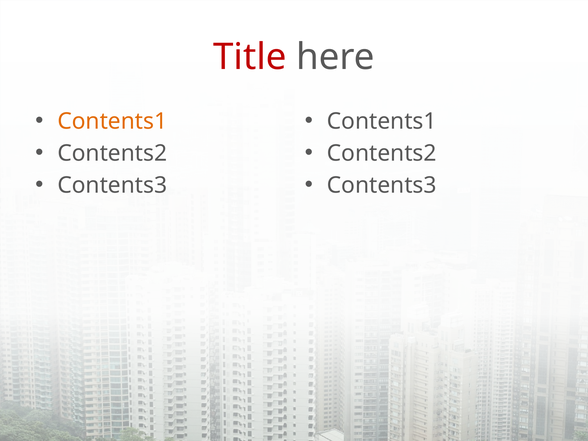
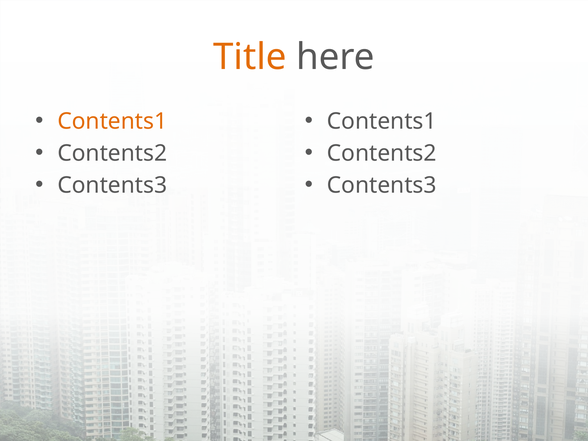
Title colour: red -> orange
